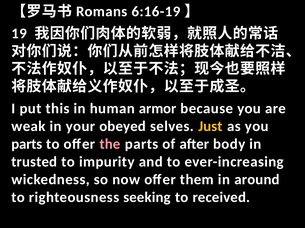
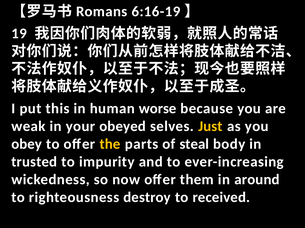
armor: armor -> worse
parts at (27, 145): parts -> obey
the colour: pink -> yellow
after: after -> steal
seeking: seeking -> destroy
